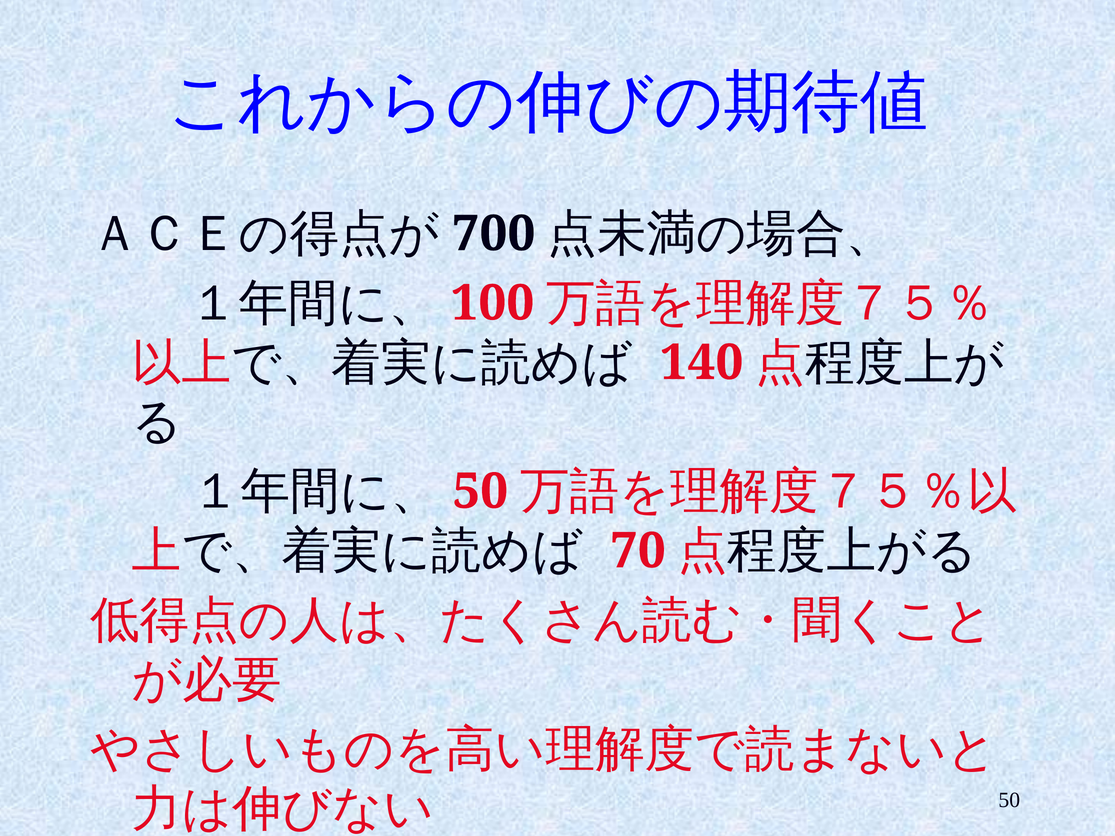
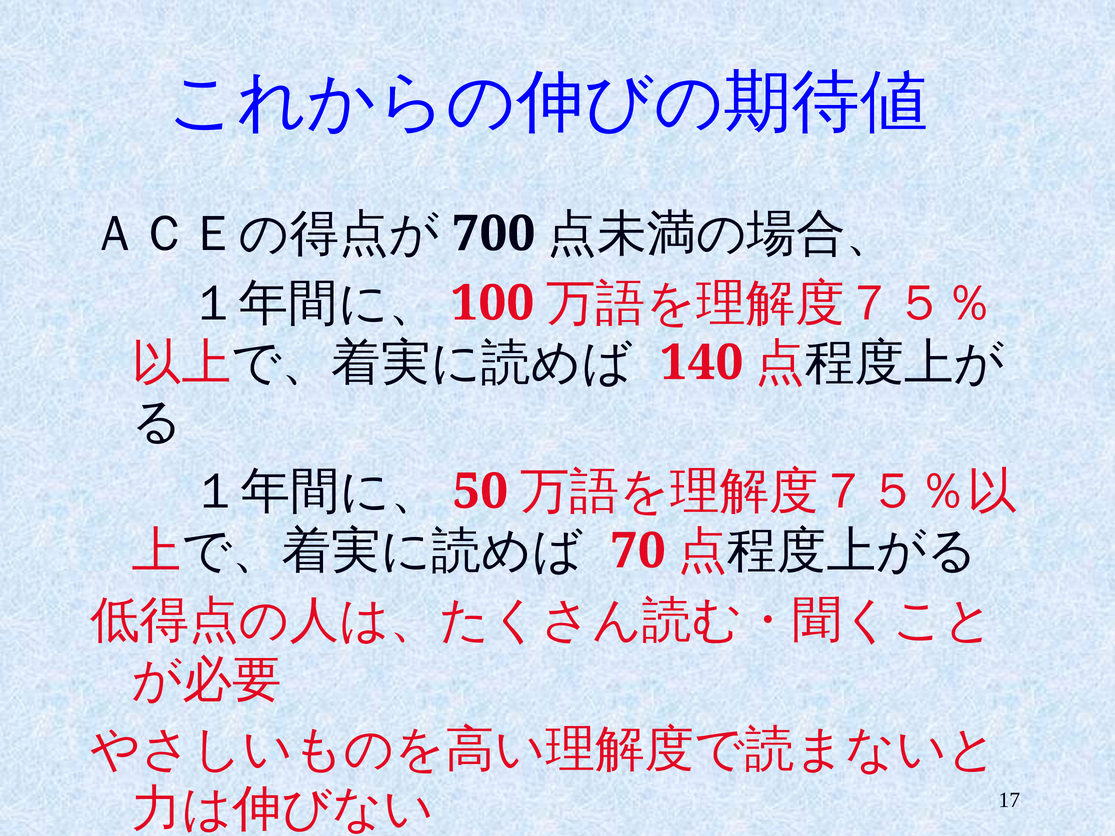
50 at (1009, 801): 50 -> 17
